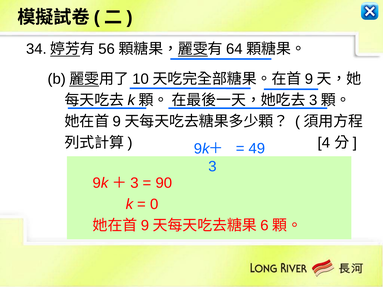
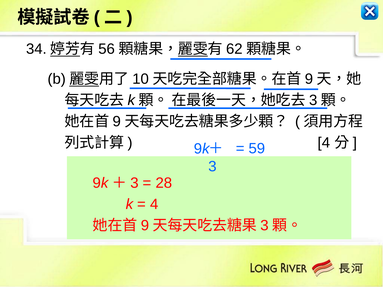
64: 64 -> 62
49: 49 -> 59
90: 90 -> 28
0 at (154, 204): 0 -> 4
6 at (265, 226): 6 -> 3
